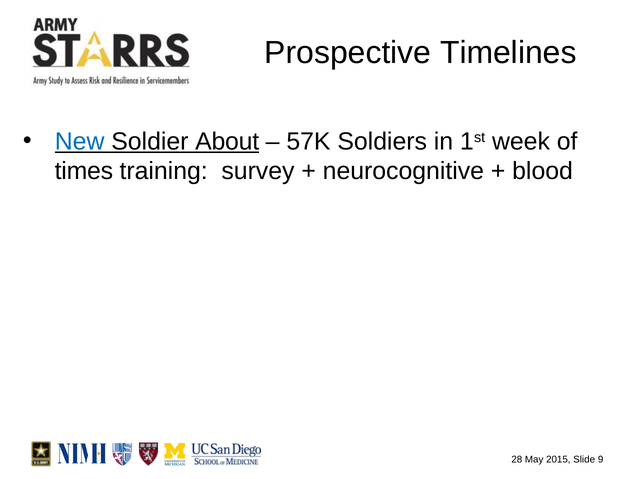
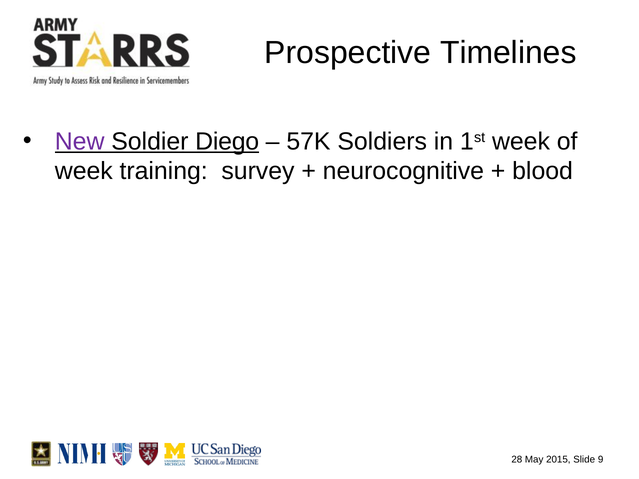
New colour: blue -> purple
About: About -> Diego
times at (84, 171): times -> week
